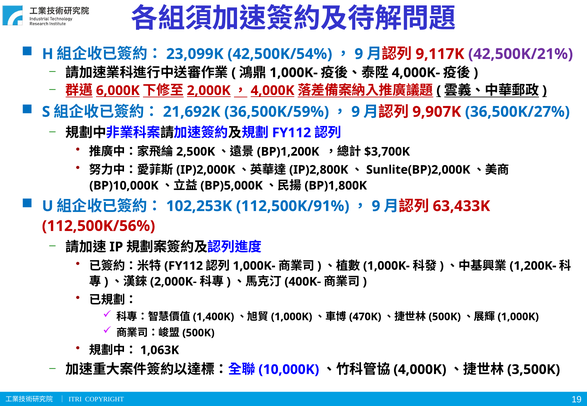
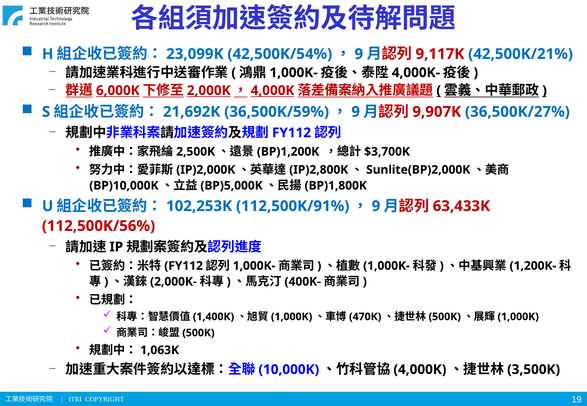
42,500K/21% colour: purple -> blue
